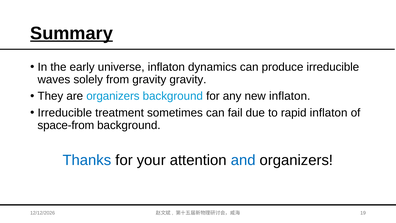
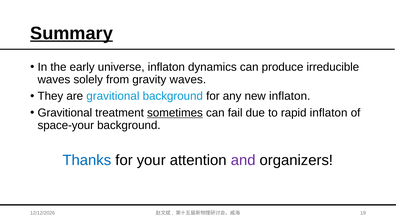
gravity gravity: gravity -> waves
are organizers: organizers -> gravitional
Irreducible at (65, 113): Irreducible -> Gravitional
sometimes underline: none -> present
space-from: space-from -> space-your
and colour: blue -> purple
